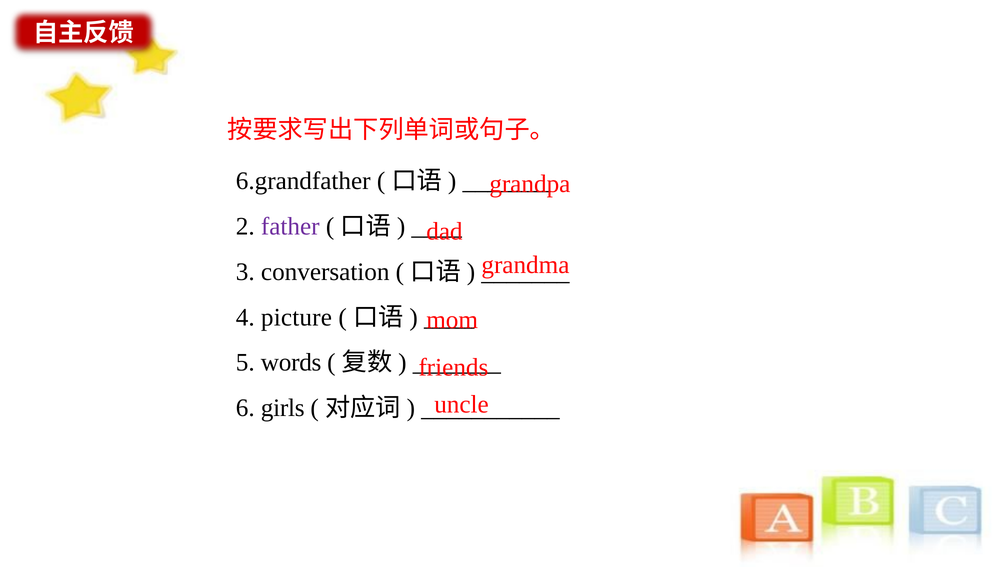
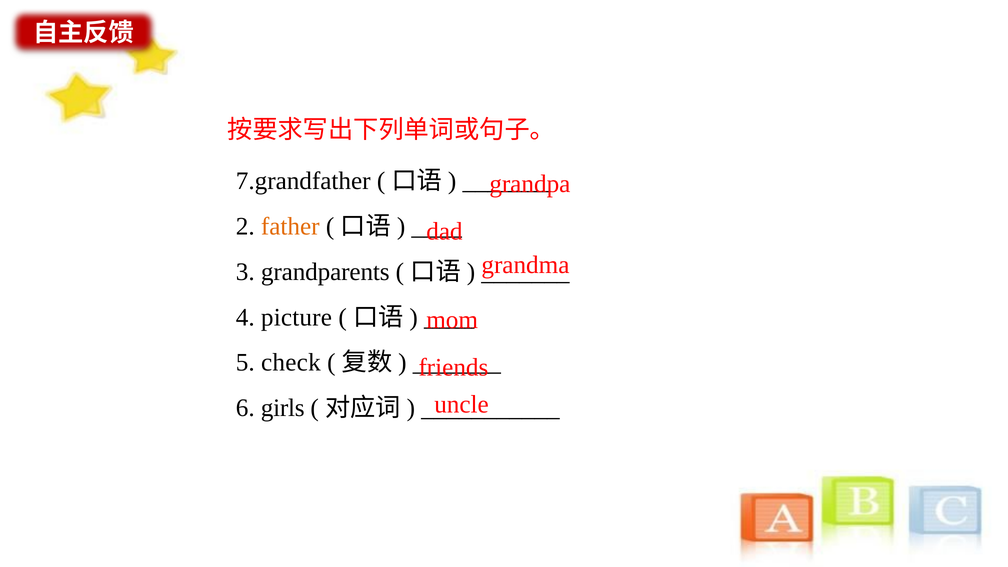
6.grandfather: 6.grandfather -> 7.grandfather
father colour: purple -> orange
conversation: conversation -> grandparents
words: words -> check
